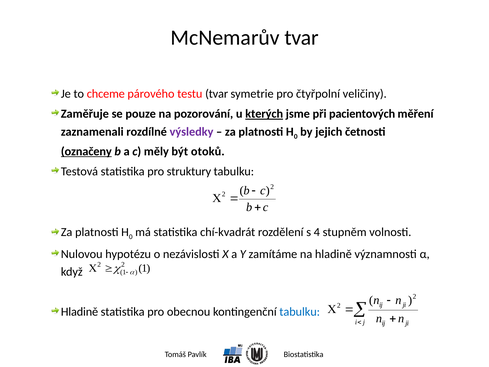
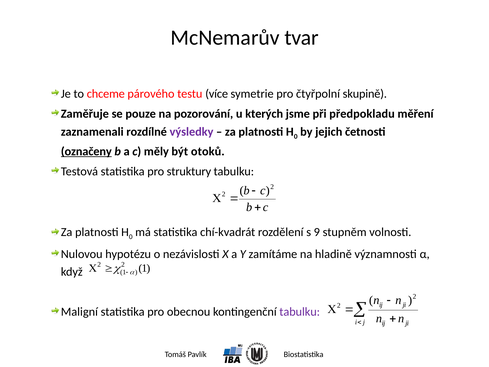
testu tvar: tvar -> více
veličiny: veličiny -> skupině
kterých underline: present -> none
pacientových: pacientových -> předpokladu
4: 4 -> 9
Hladině at (79, 312): Hladině -> Maligní
tabulku at (300, 312) colour: blue -> purple
